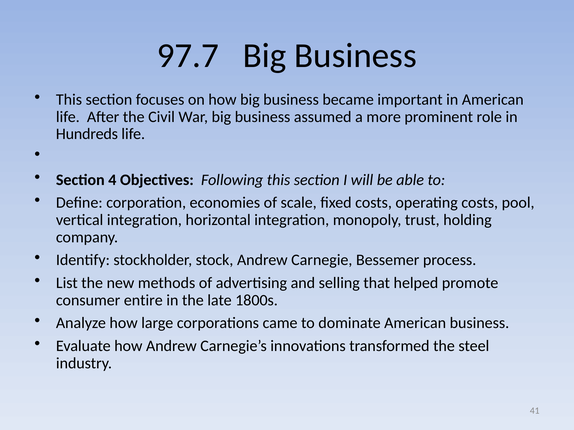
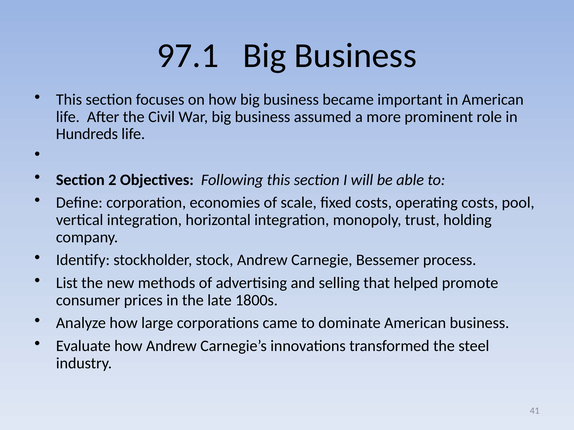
97.7: 97.7 -> 97.1
4: 4 -> 2
entire: entire -> prices
